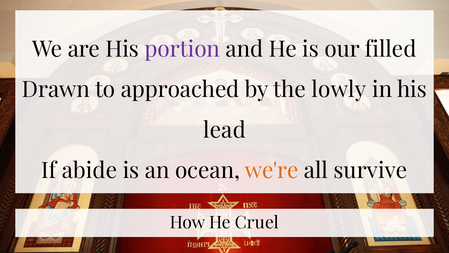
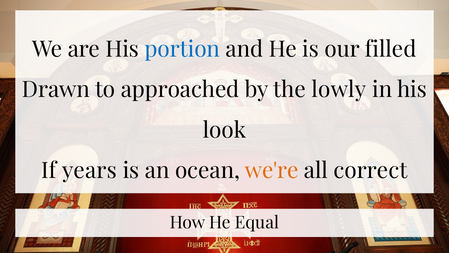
portion colour: purple -> blue
lead: lead -> look
abide: abide -> years
survive: survive -> correct
Cruel: Cruel -> Equal
